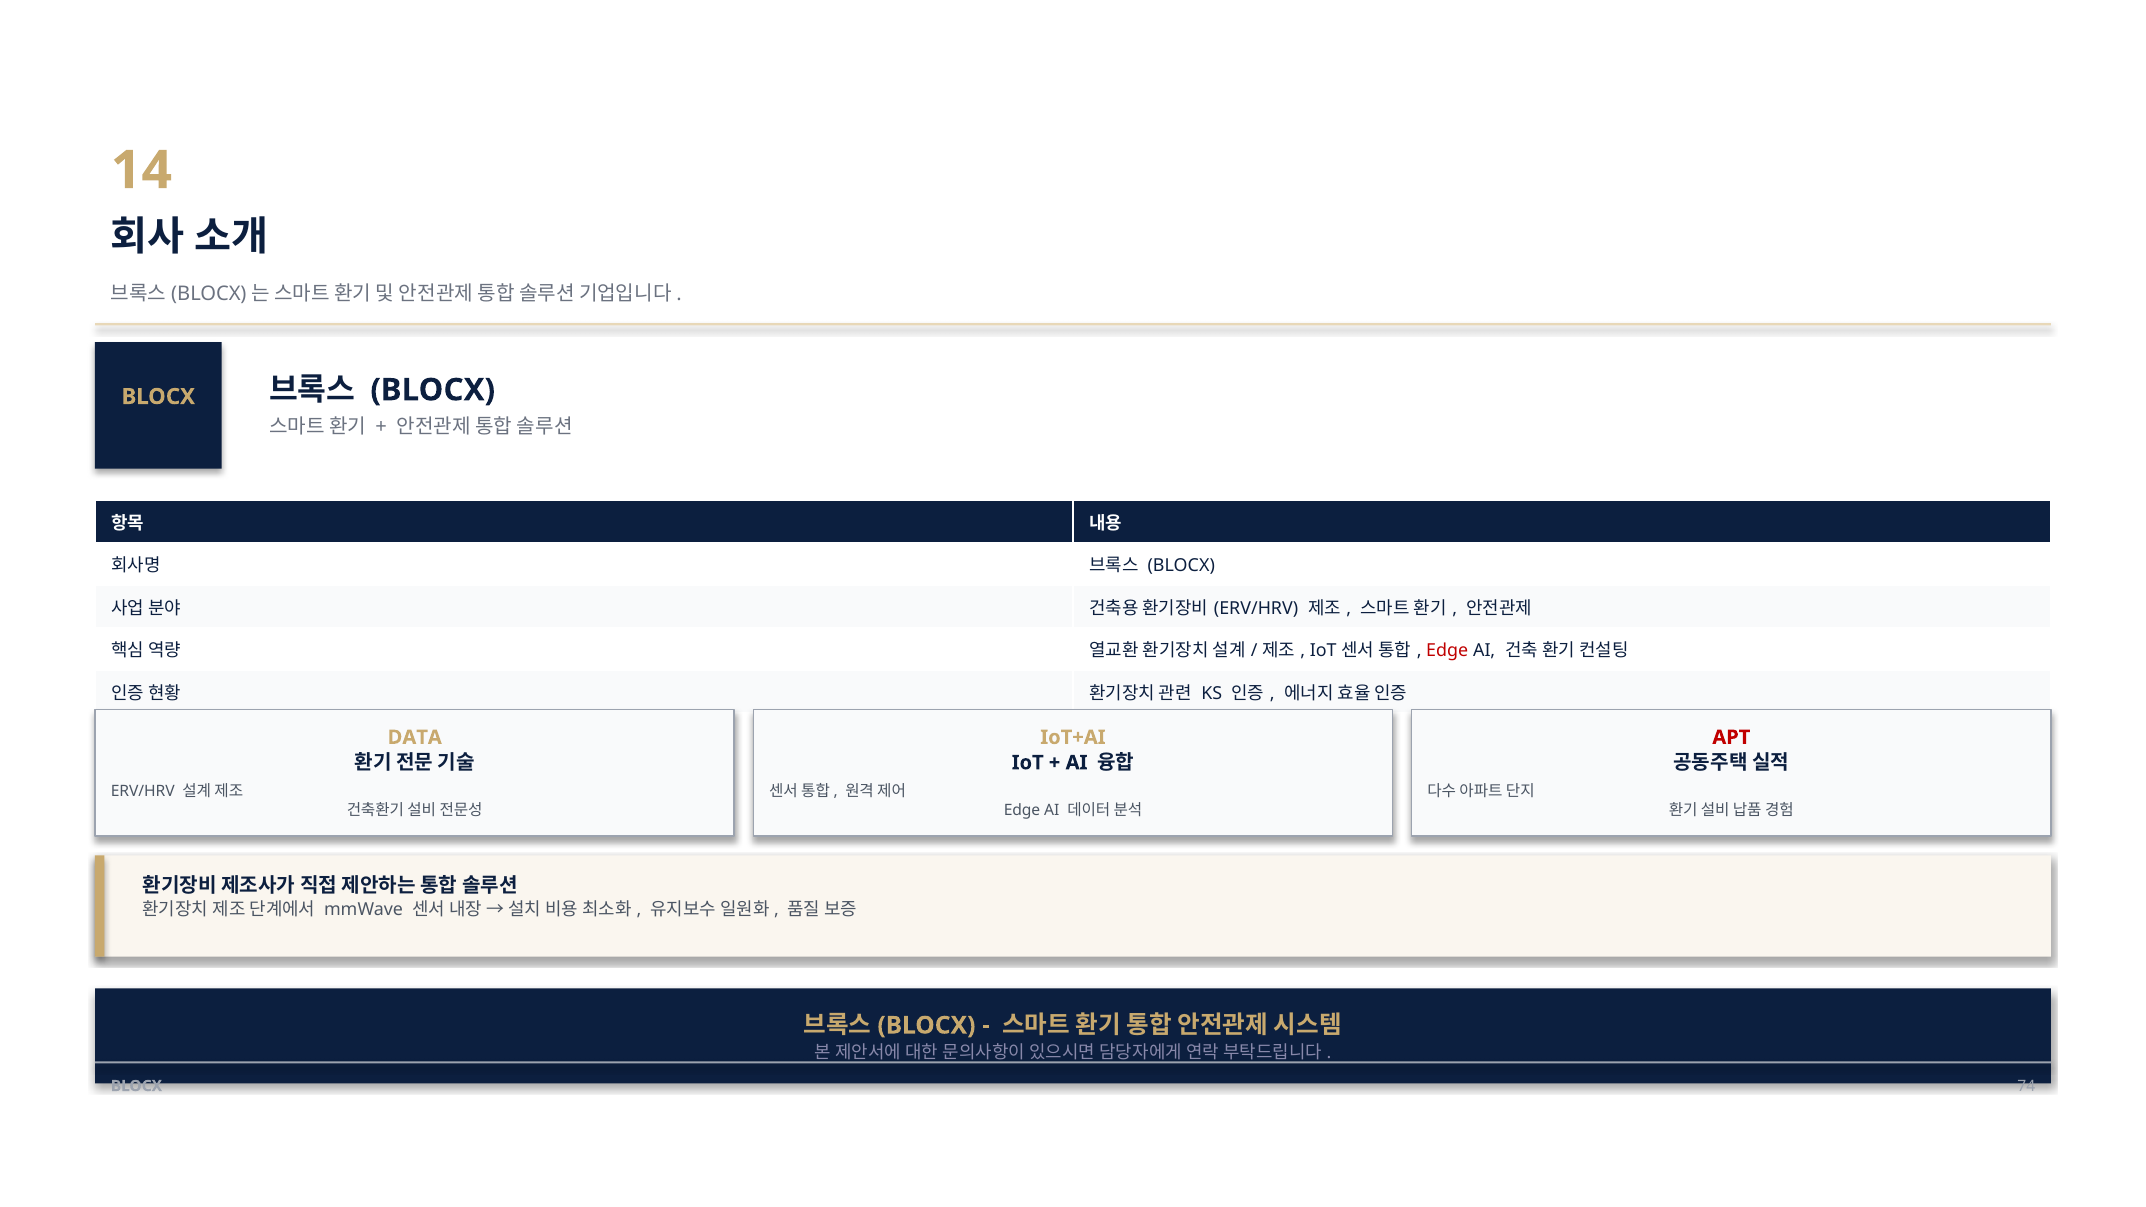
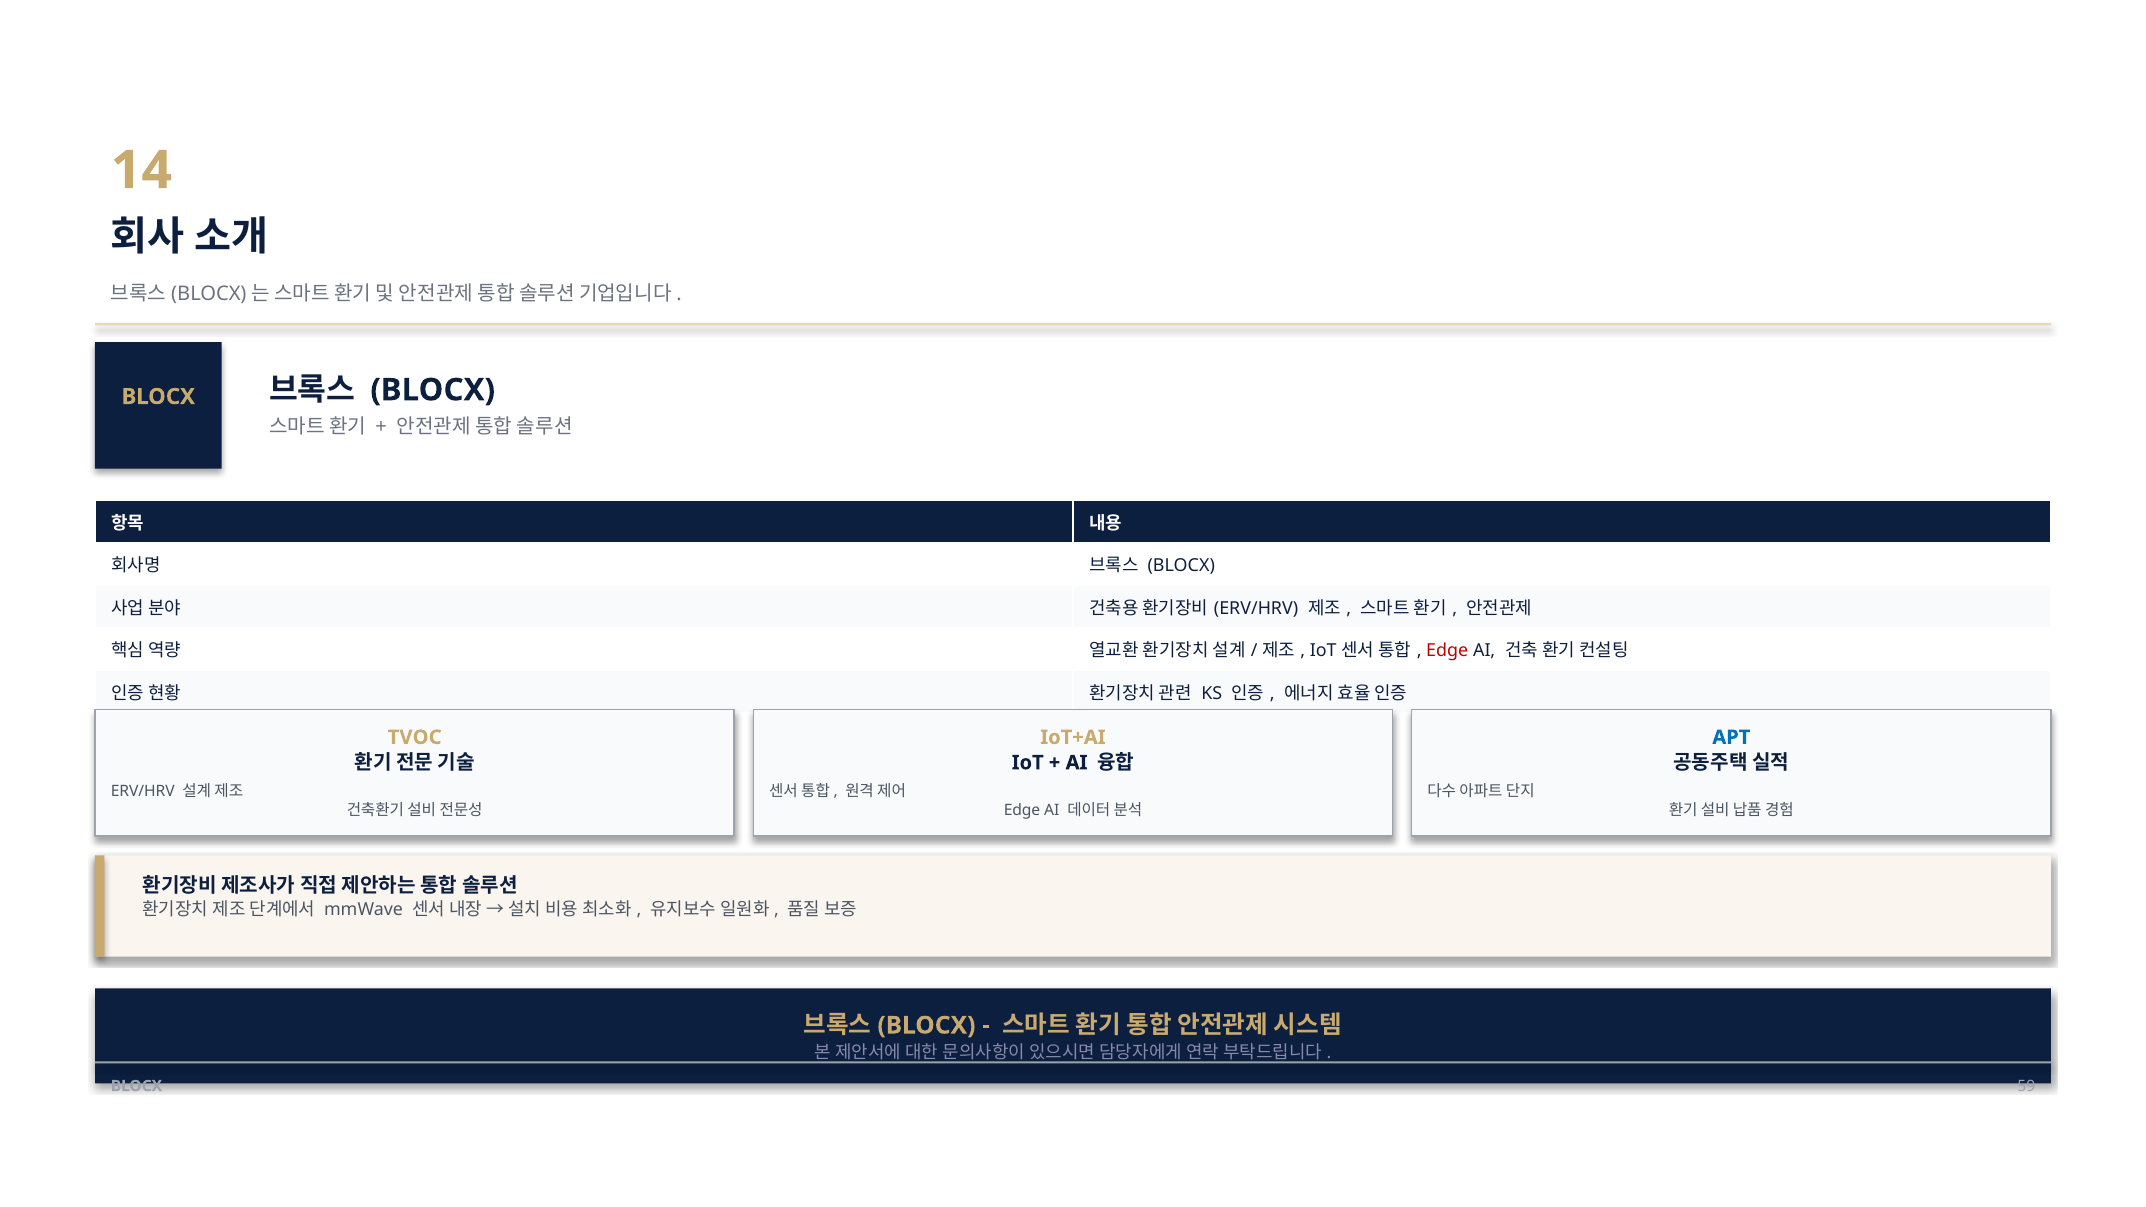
DATA: DATA -> TVOC
APT colour: red -> blue
74: 74 -> 59
